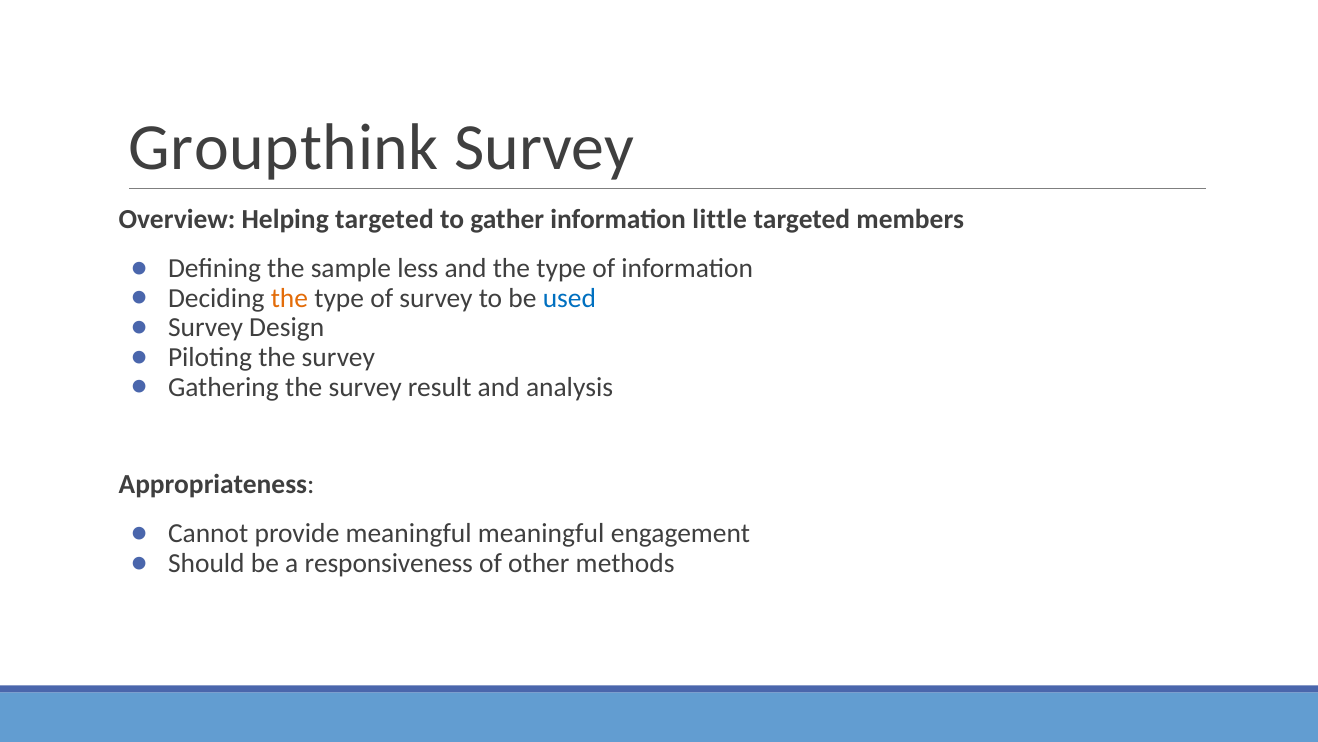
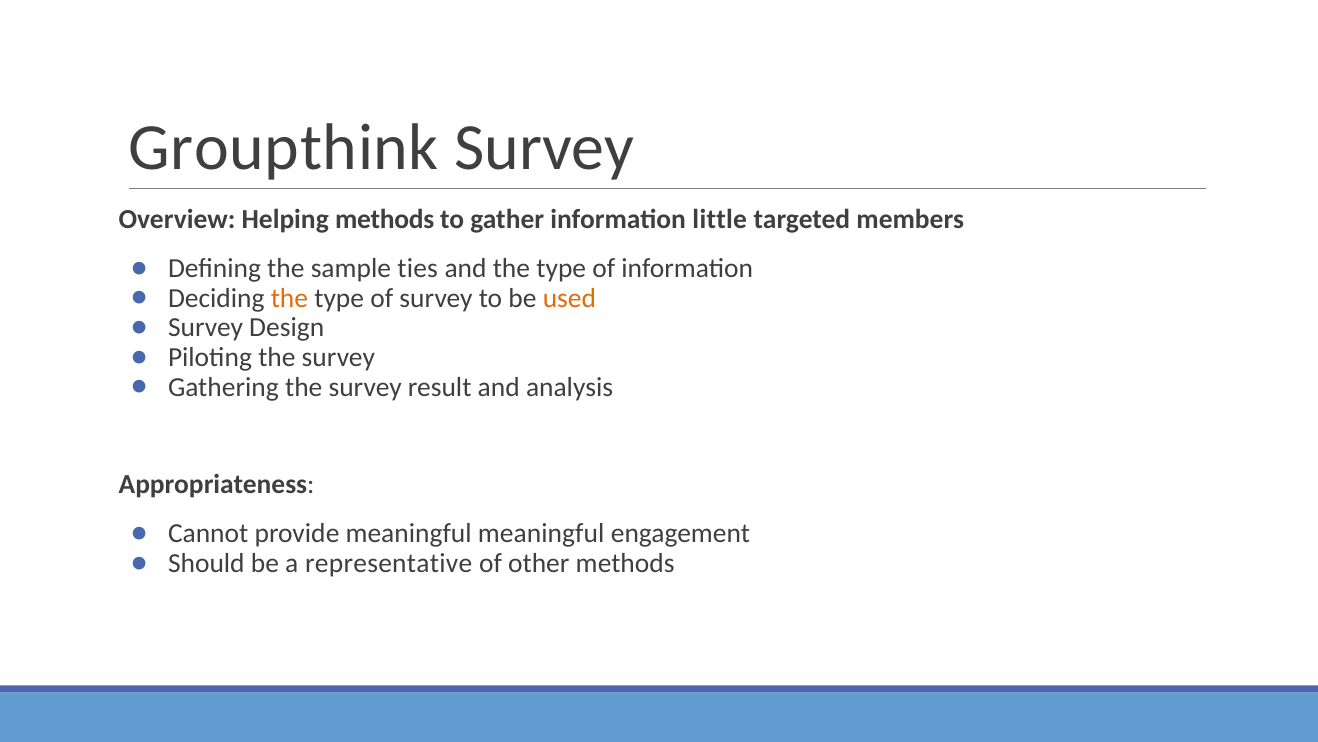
Helping targeted: targeted -> methods
less: less -> ties
used colour: blue -> orange
responsiveness: responsiveness -> representative
